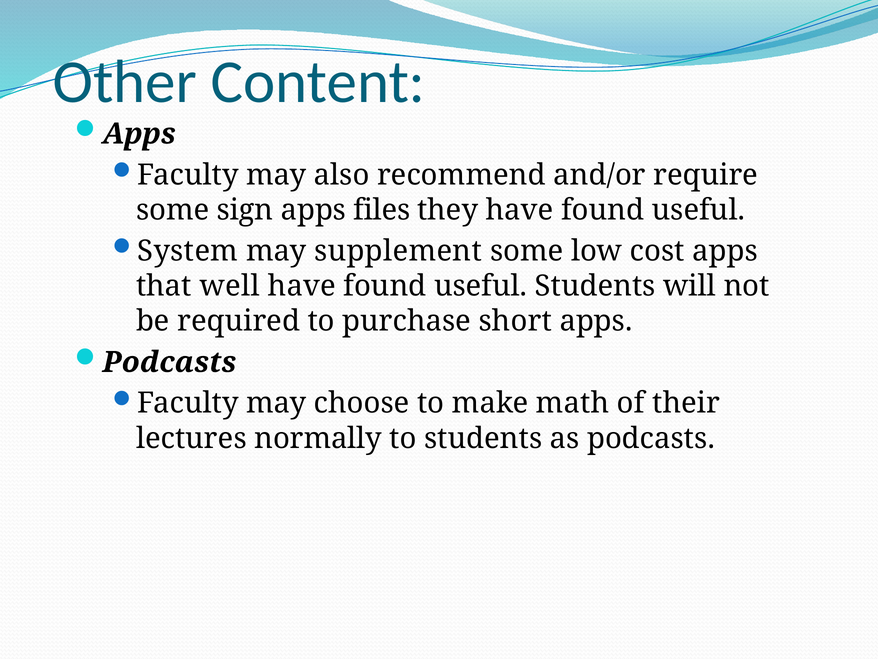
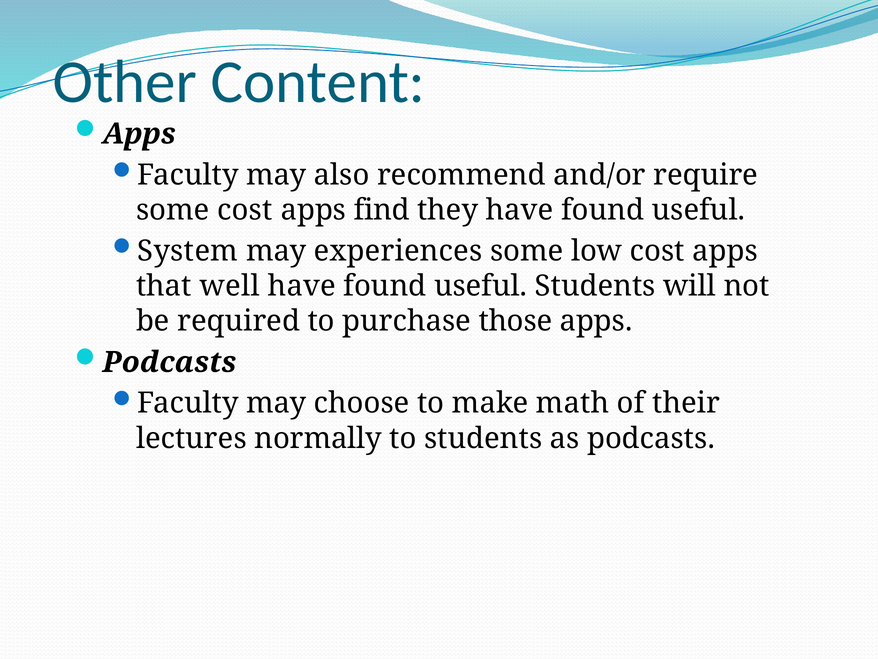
some sign: sign -> cost
files: files -> find
supplement: supplement -> experiences
short: short -> those
